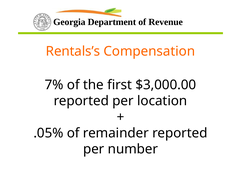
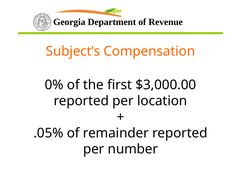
Rentals’s: Rentals’s -> Subject’s
7%: 7% -> 0%
